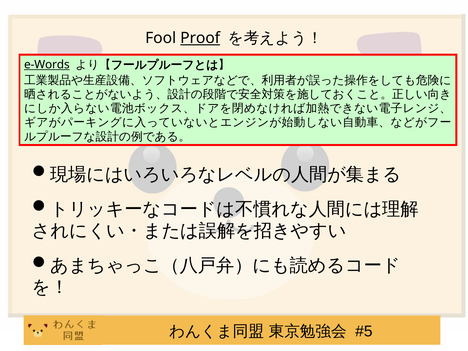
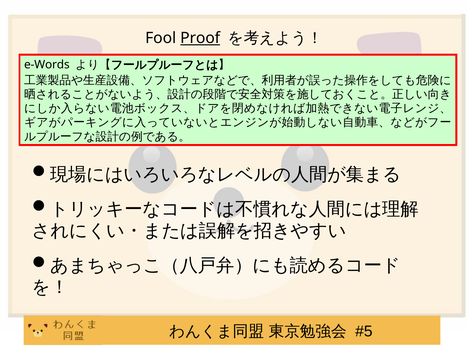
e-Words underline: present -> none
